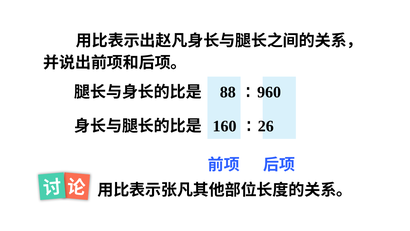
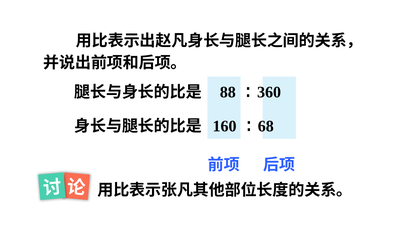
960: 960 -> 360
26: 26 -> 68
